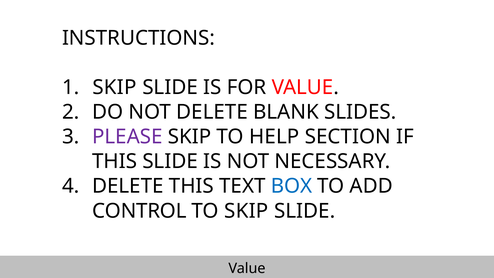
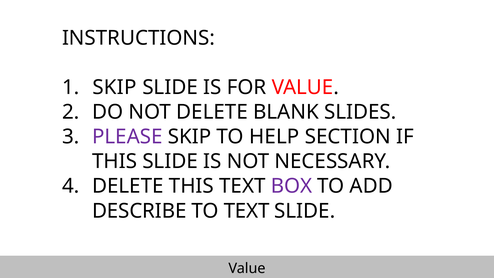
BOX colour: blue -> purple
CONTROL: CONTROL -> DESCRIBE
TO SKIP: SKIP -> TEXT
